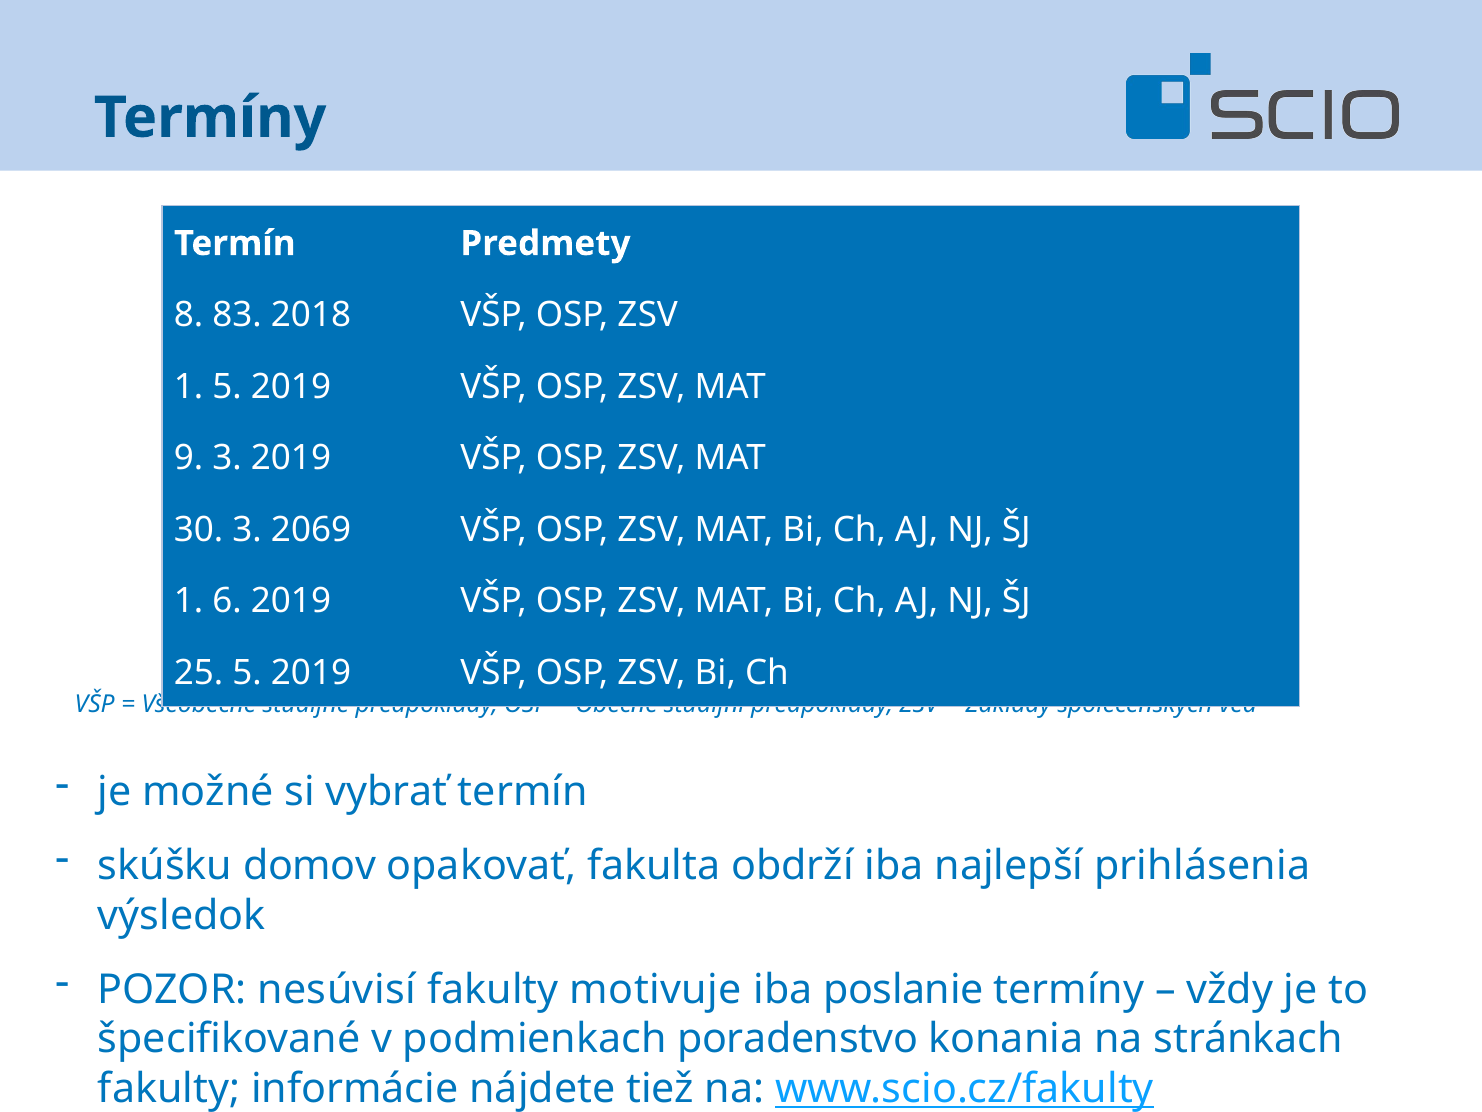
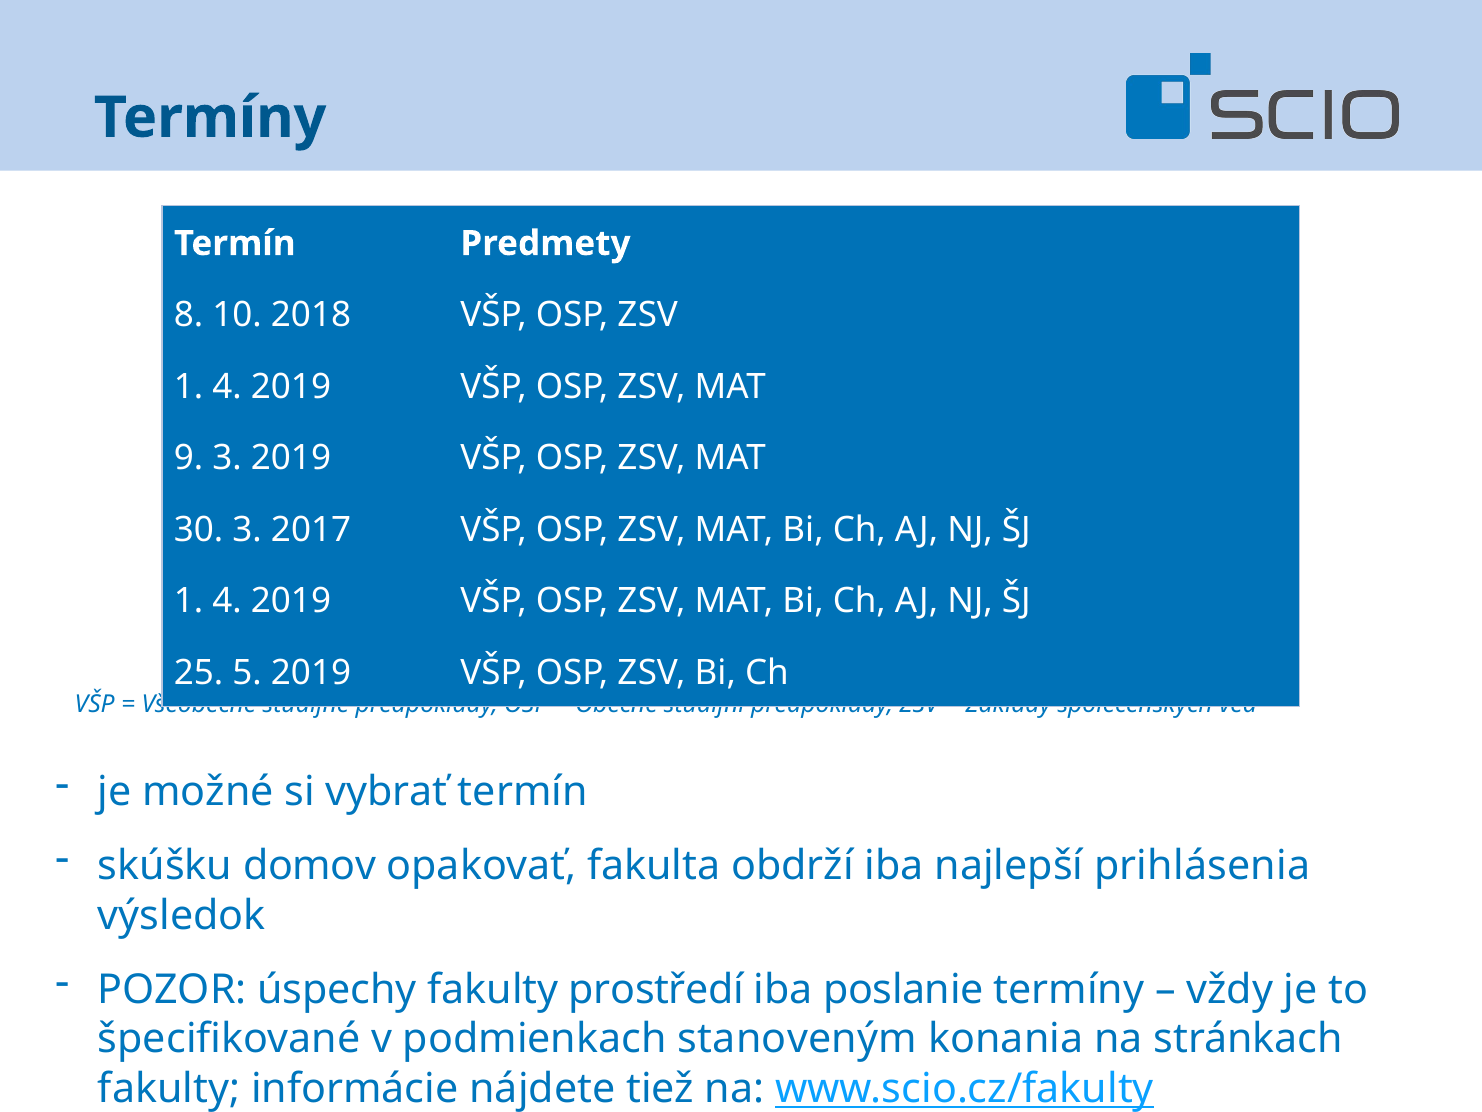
83: 83 -> 10
5 at (227, 386): 5 -> 4
2069: 2069 -> 2017
6 at (227, 601): 6 -> 4
nesúvisí: nesúvisí -> úspechy
motivuje: motivuje -> prostředí
poradenstvo: poradenstvo -> stanoveným
